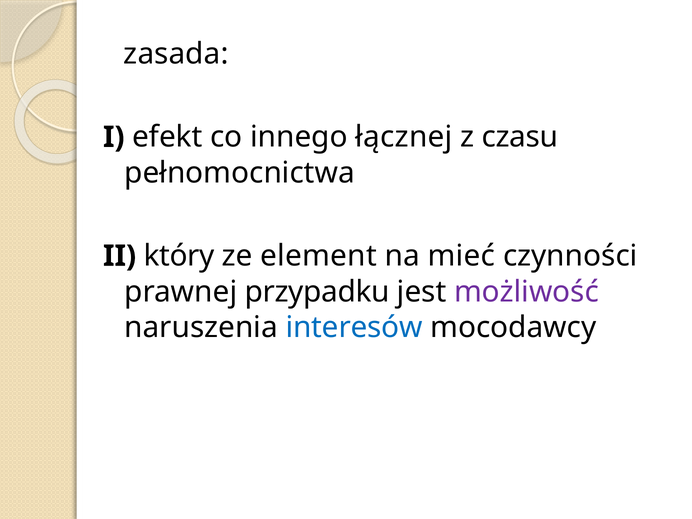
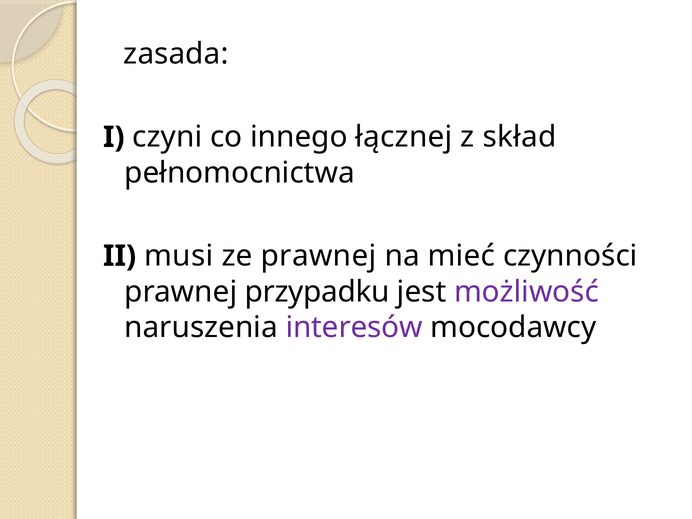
efekt: efekt -> czyni
czasu: czasu -> skład
który: który -> musi
ze element: element -> prawnej
interesów colour: blue -> purple
